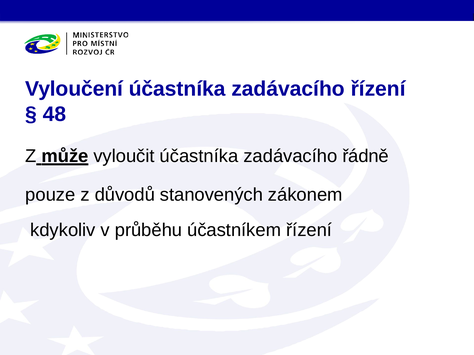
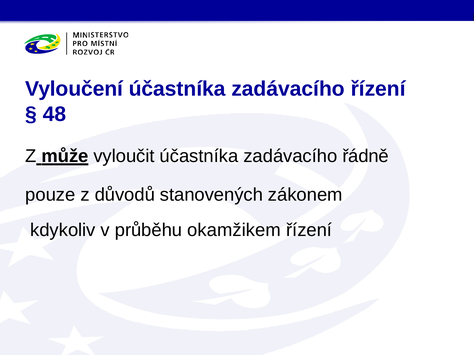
účastníkem: účastníkem -> okamžikem
